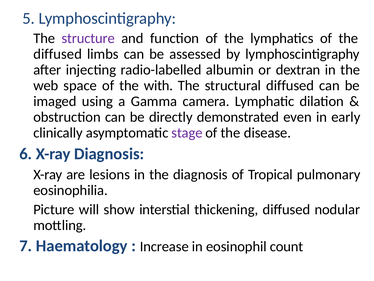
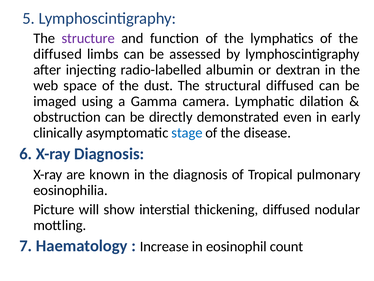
with: with -> dust
stage colour: purple -> blue
lesions: lesions -> known
